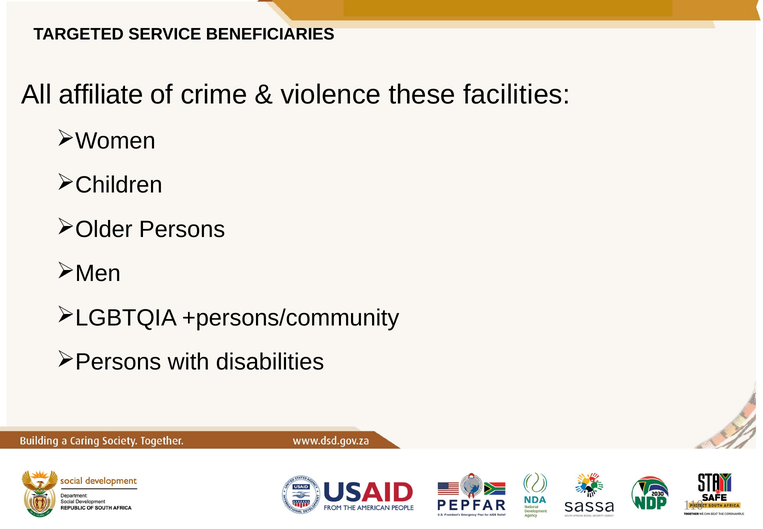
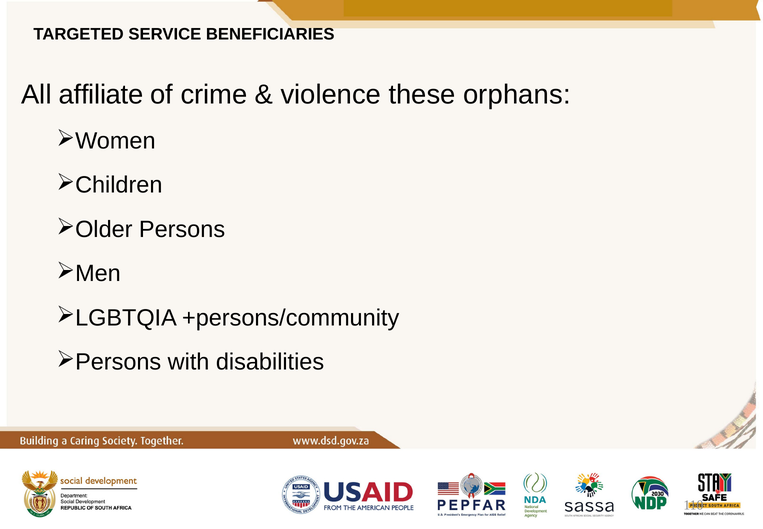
facilities: facilities -> orphans
